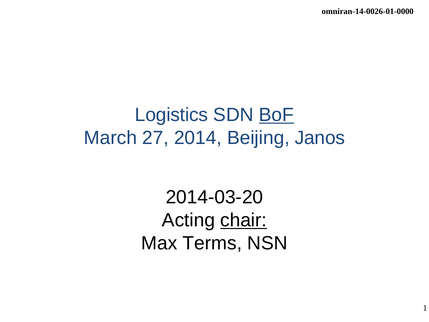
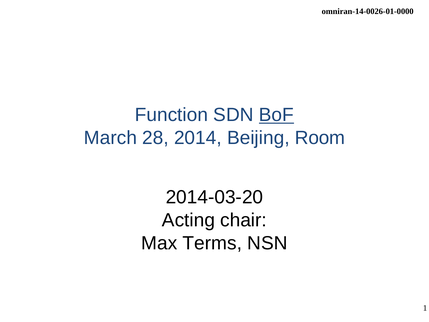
Logistics: Logistics -> Function
27: 27 -> 28
Janos: Janos -> Room
chair underline: present -> none
